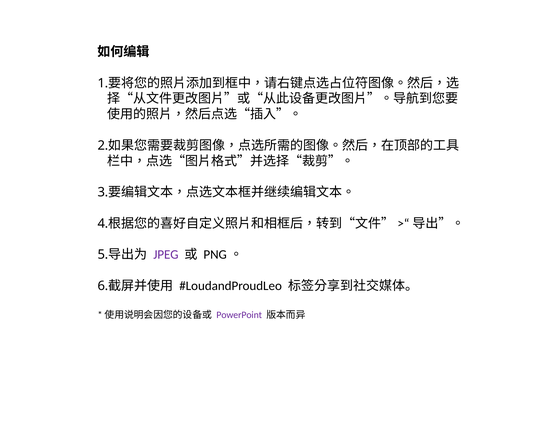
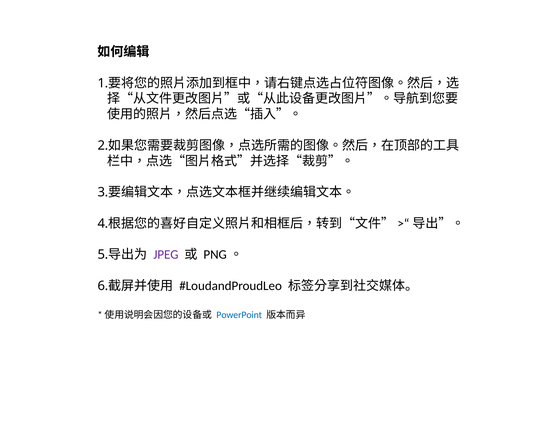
PowerPoint colour: purple -> blue
